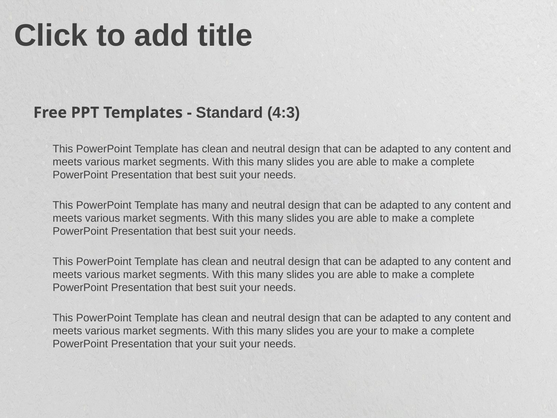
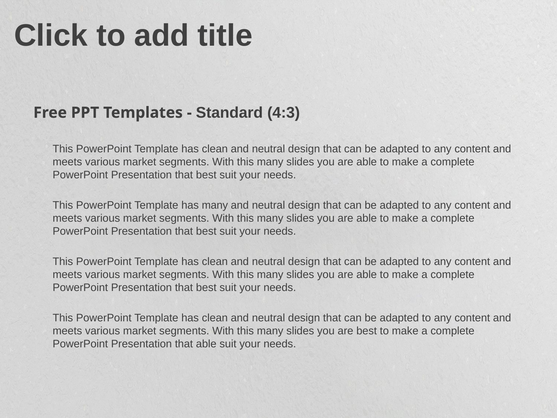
are your: your -> best
that your: your -> able
